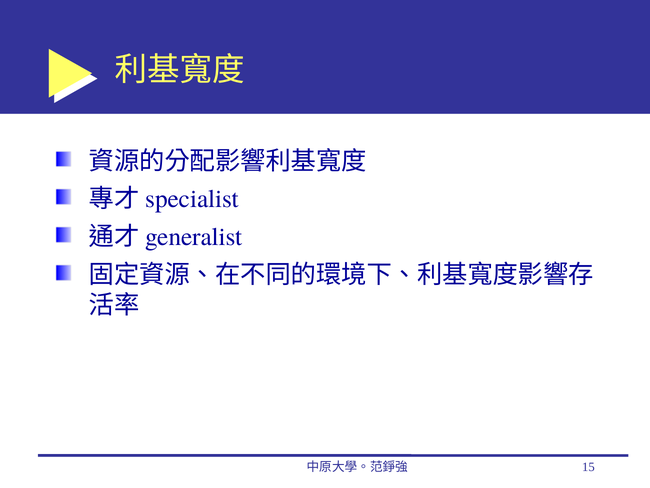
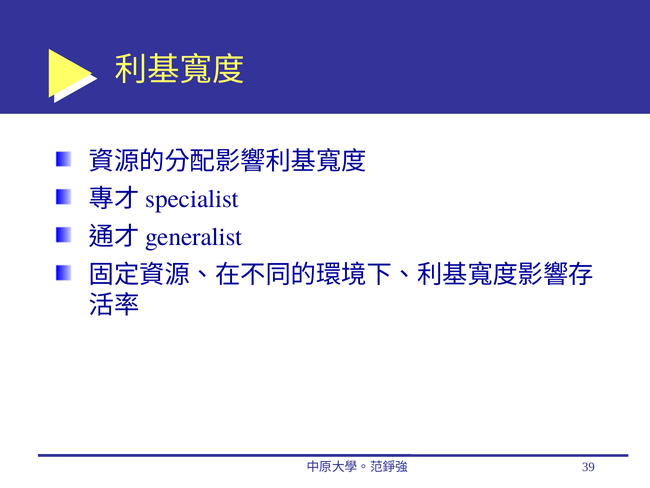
15: 15 -> 39
